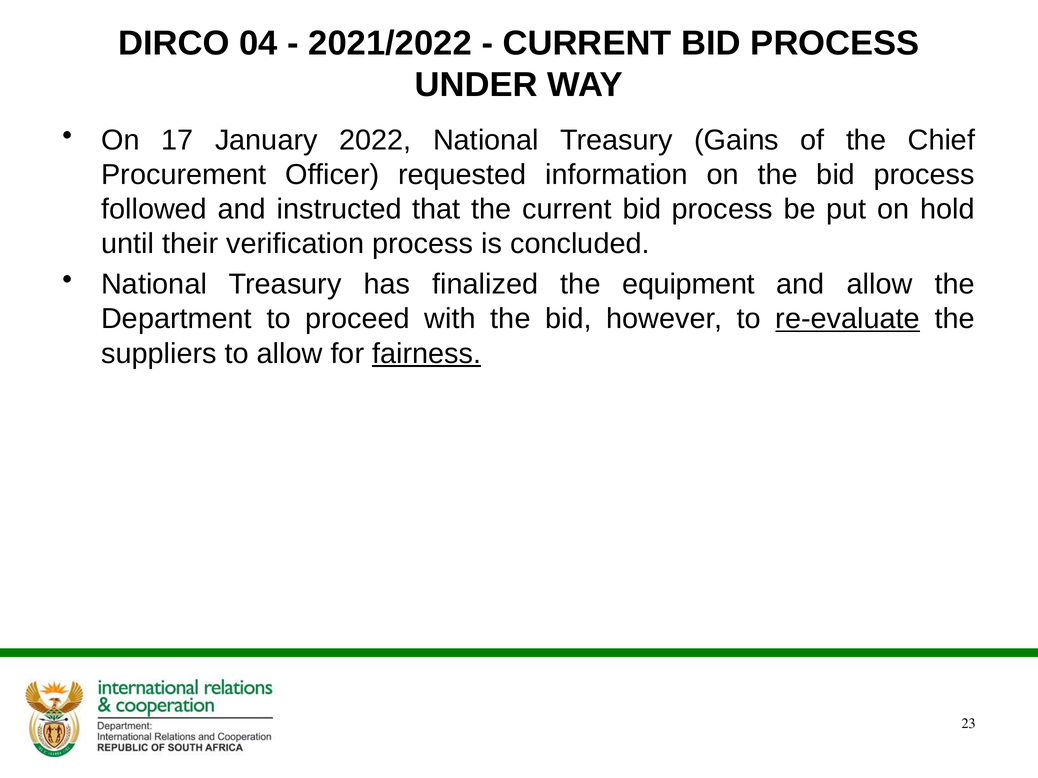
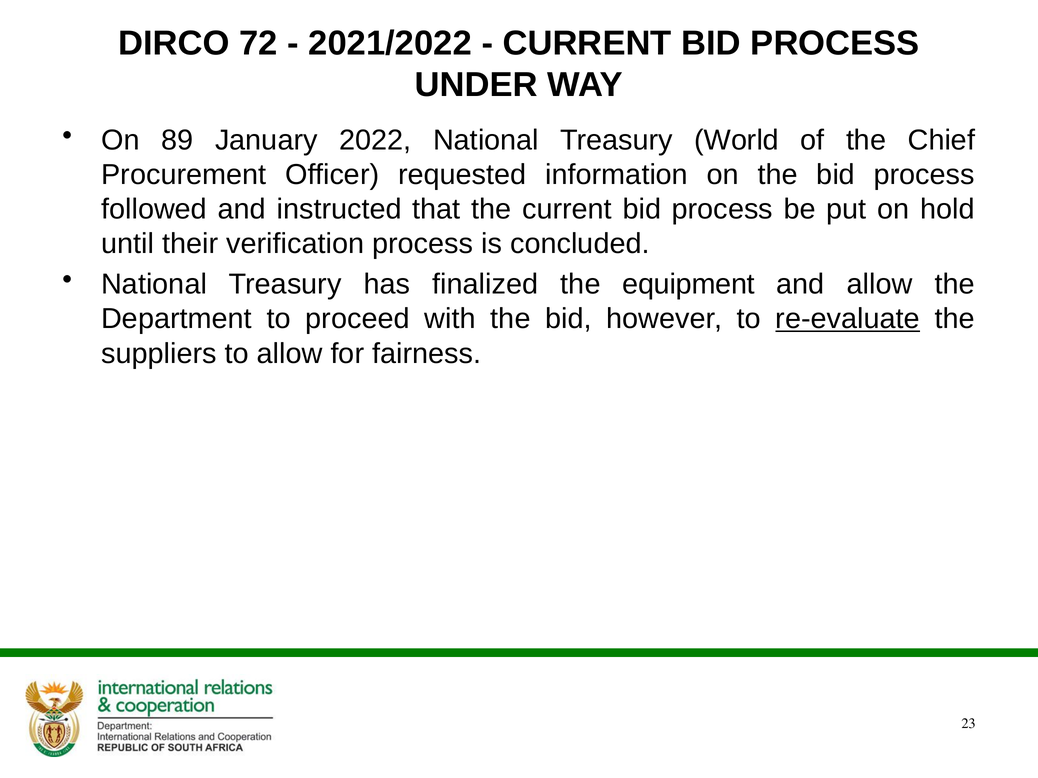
04: 04 -> 72
17: 17 -> 89
Gains: Gains -> World
fairness underline: present -> none
